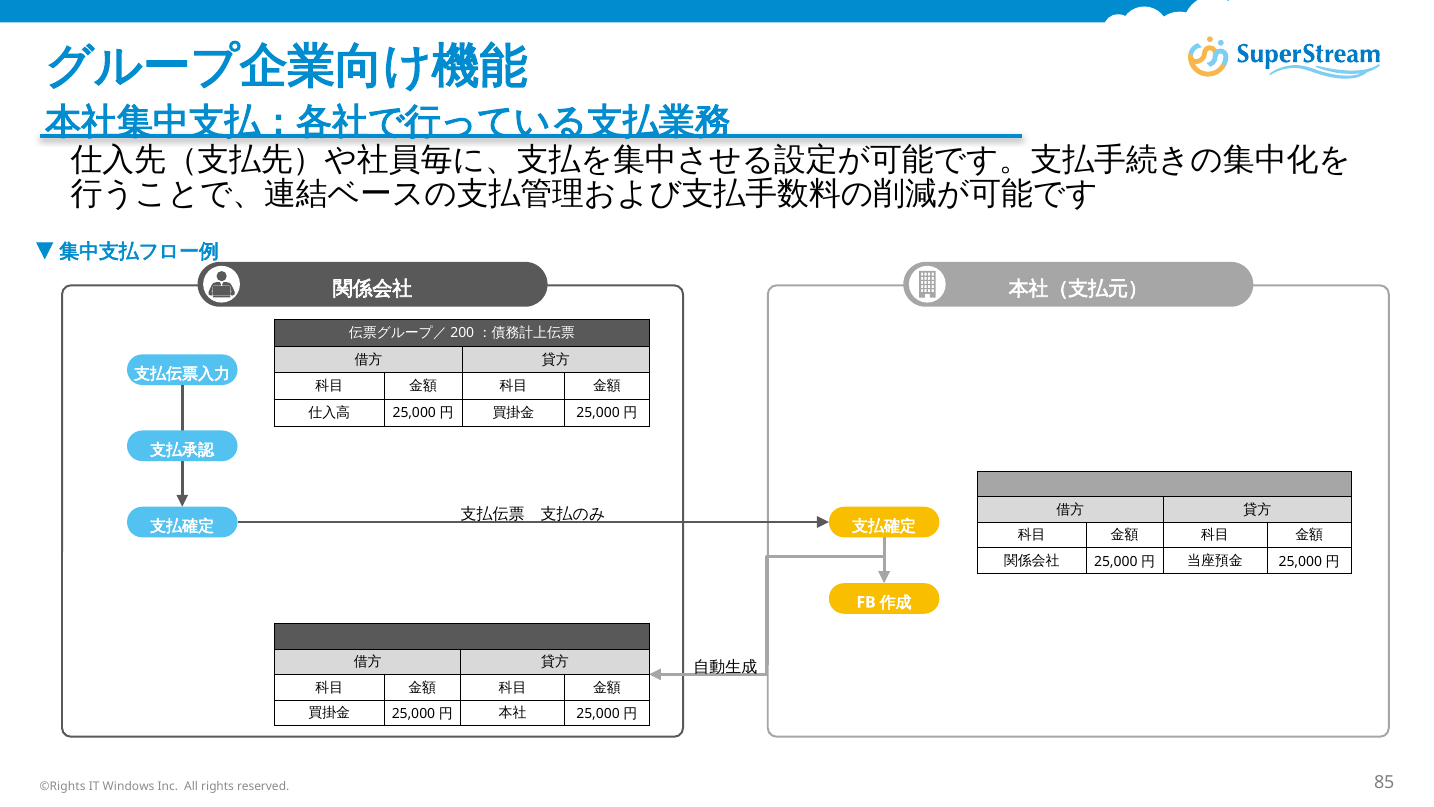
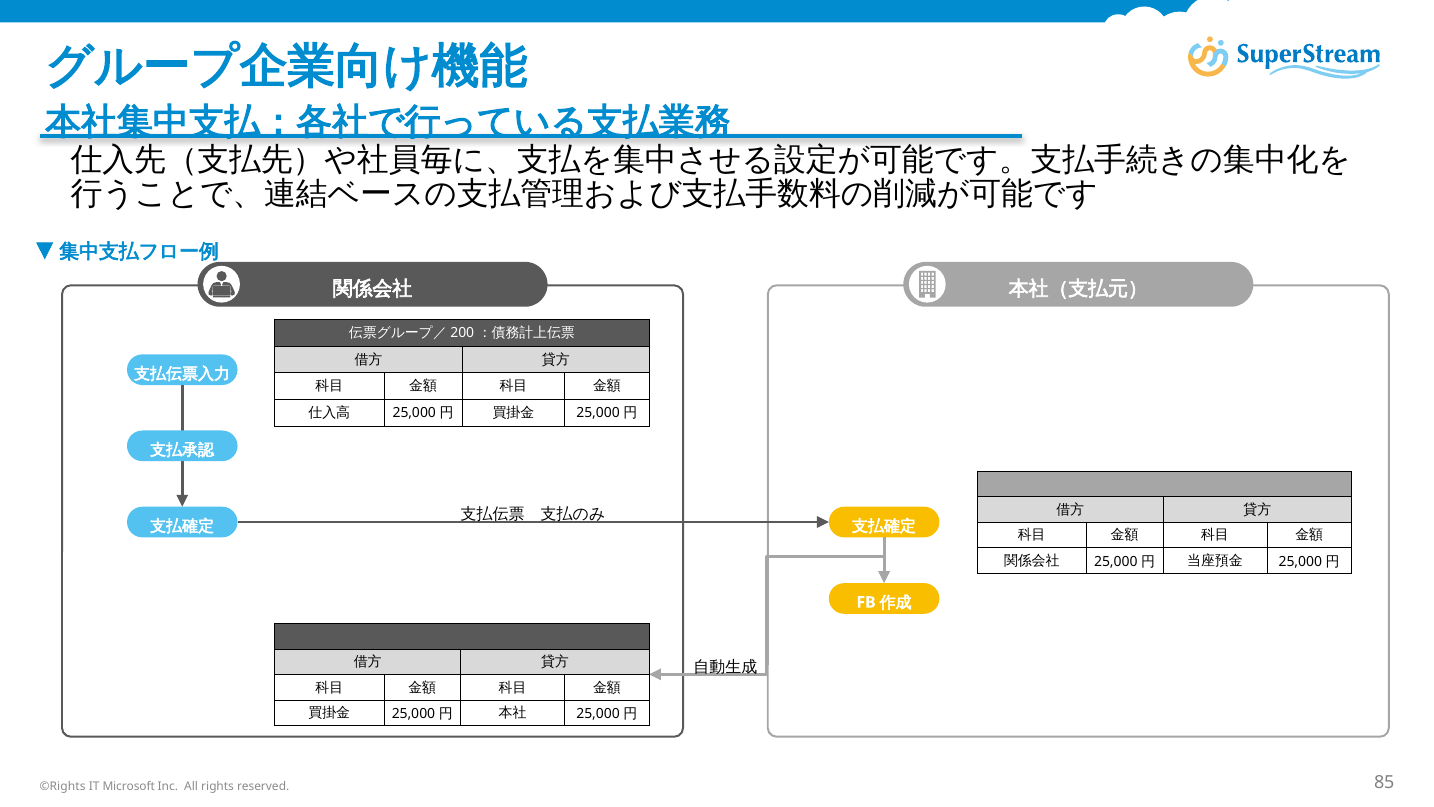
Windows: Windows -> Microsoft
